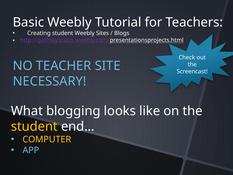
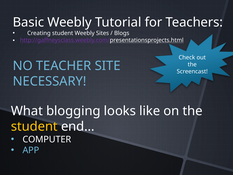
COMPUTER colour: yellow -> white
